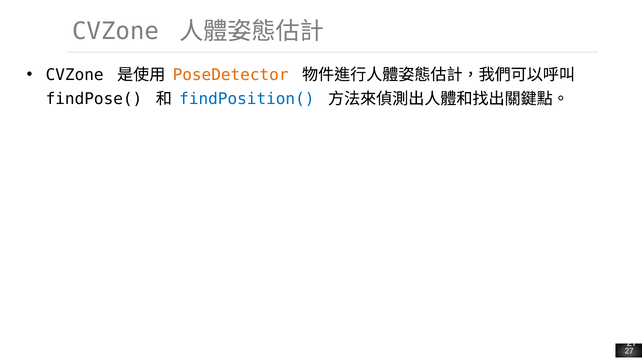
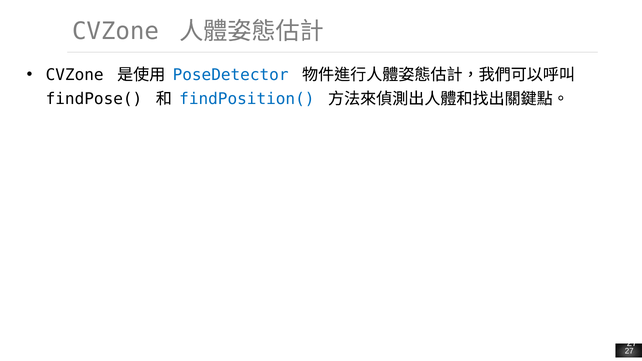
PoseDetector colour: orange -> blue
